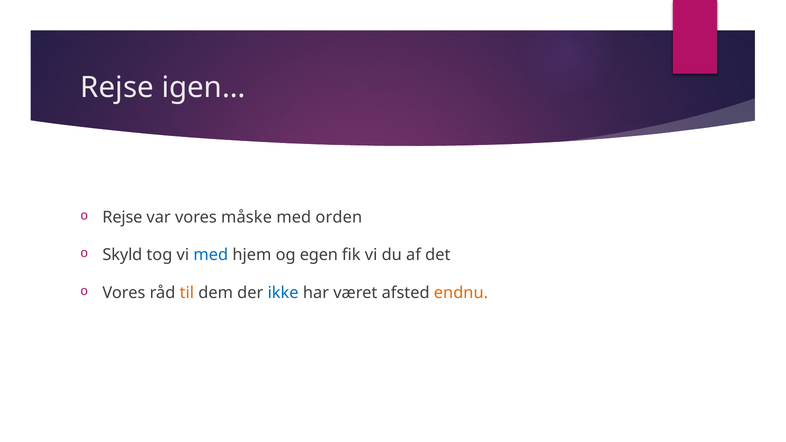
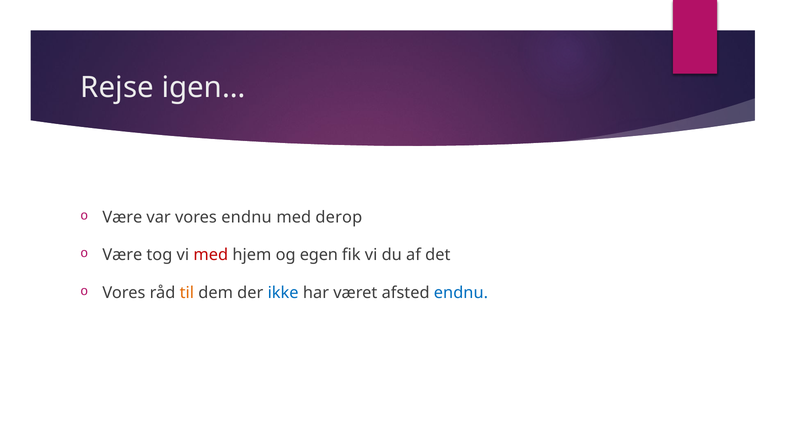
Rejse at (122, 217): Rejse -> Være
vores måske: måske -> endnu
orden: orden -> derop
Skyld at (122, 255): Skyld -> Være
med at (211, 255) colour: blue -> red
endnu at (461, 293) colour: orange -> blue
